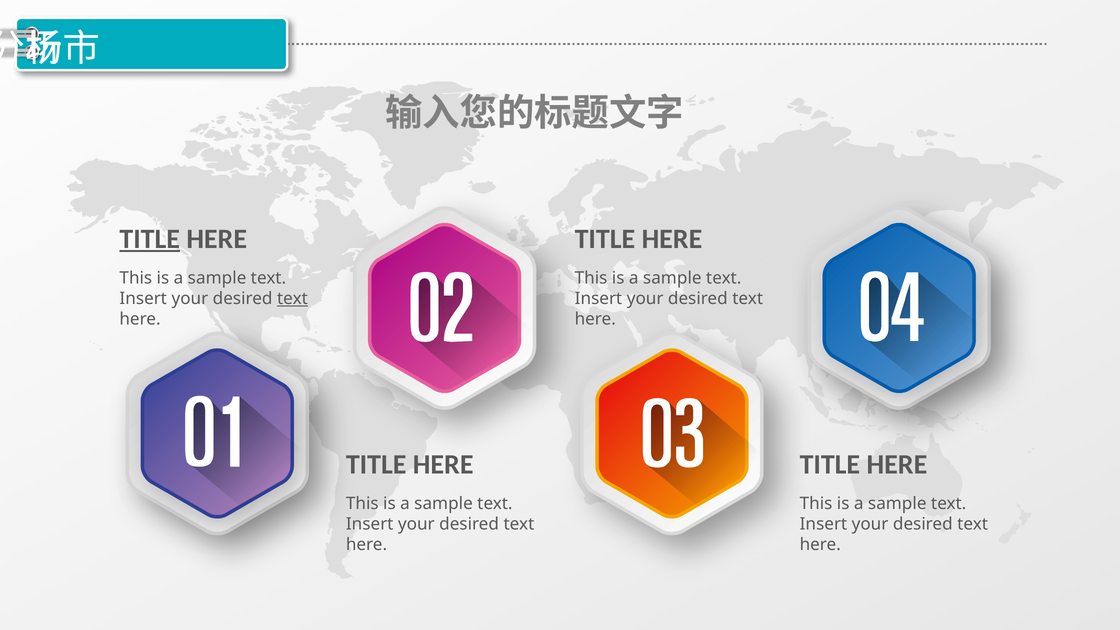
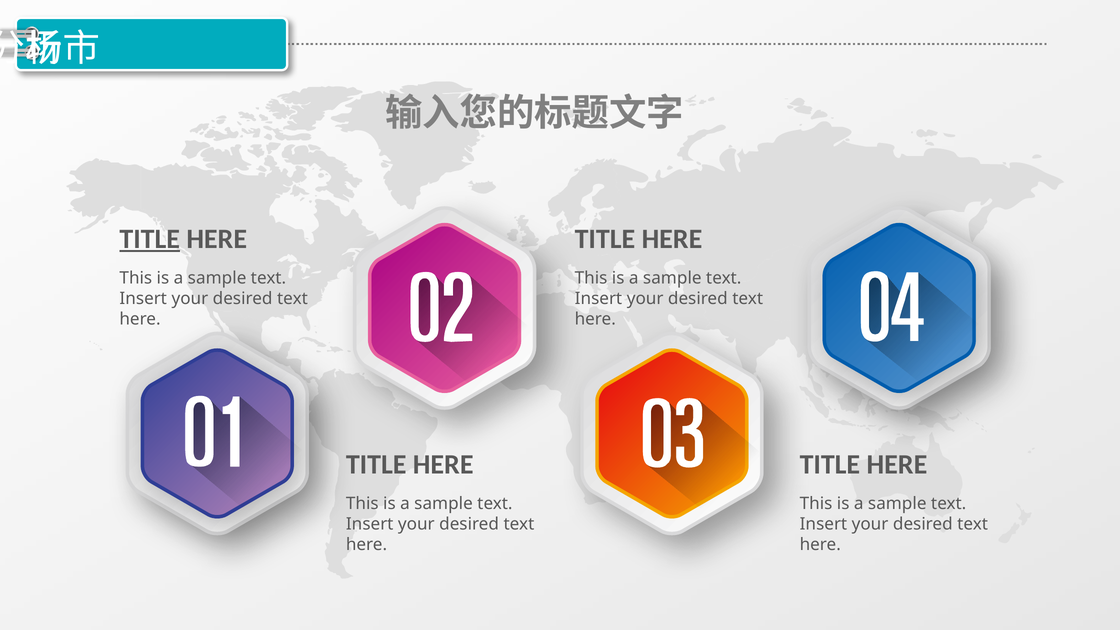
text at (292, 299) underline: present -> none
